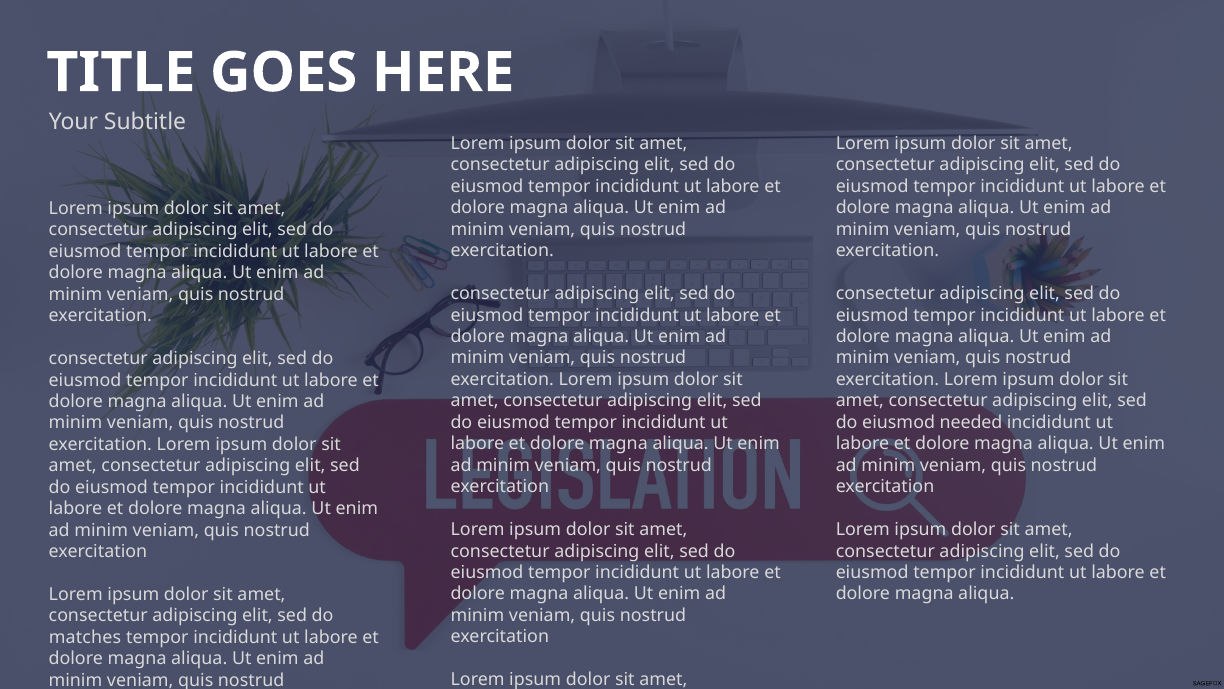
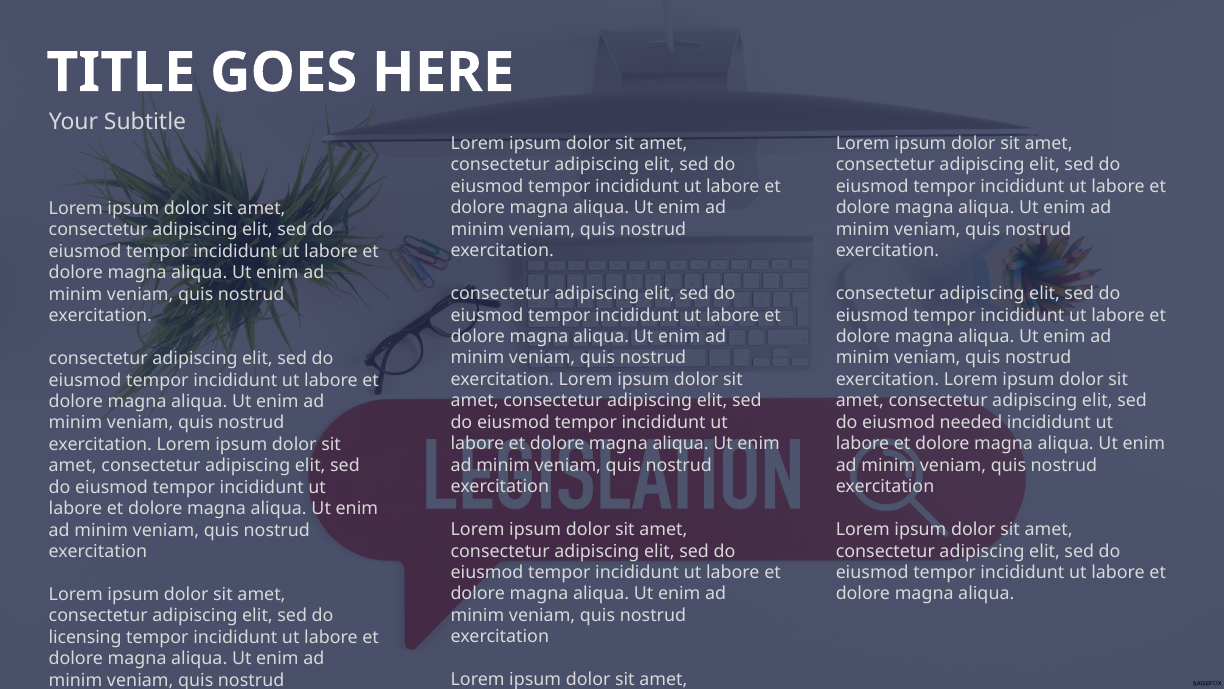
matches: matches -> licensing
